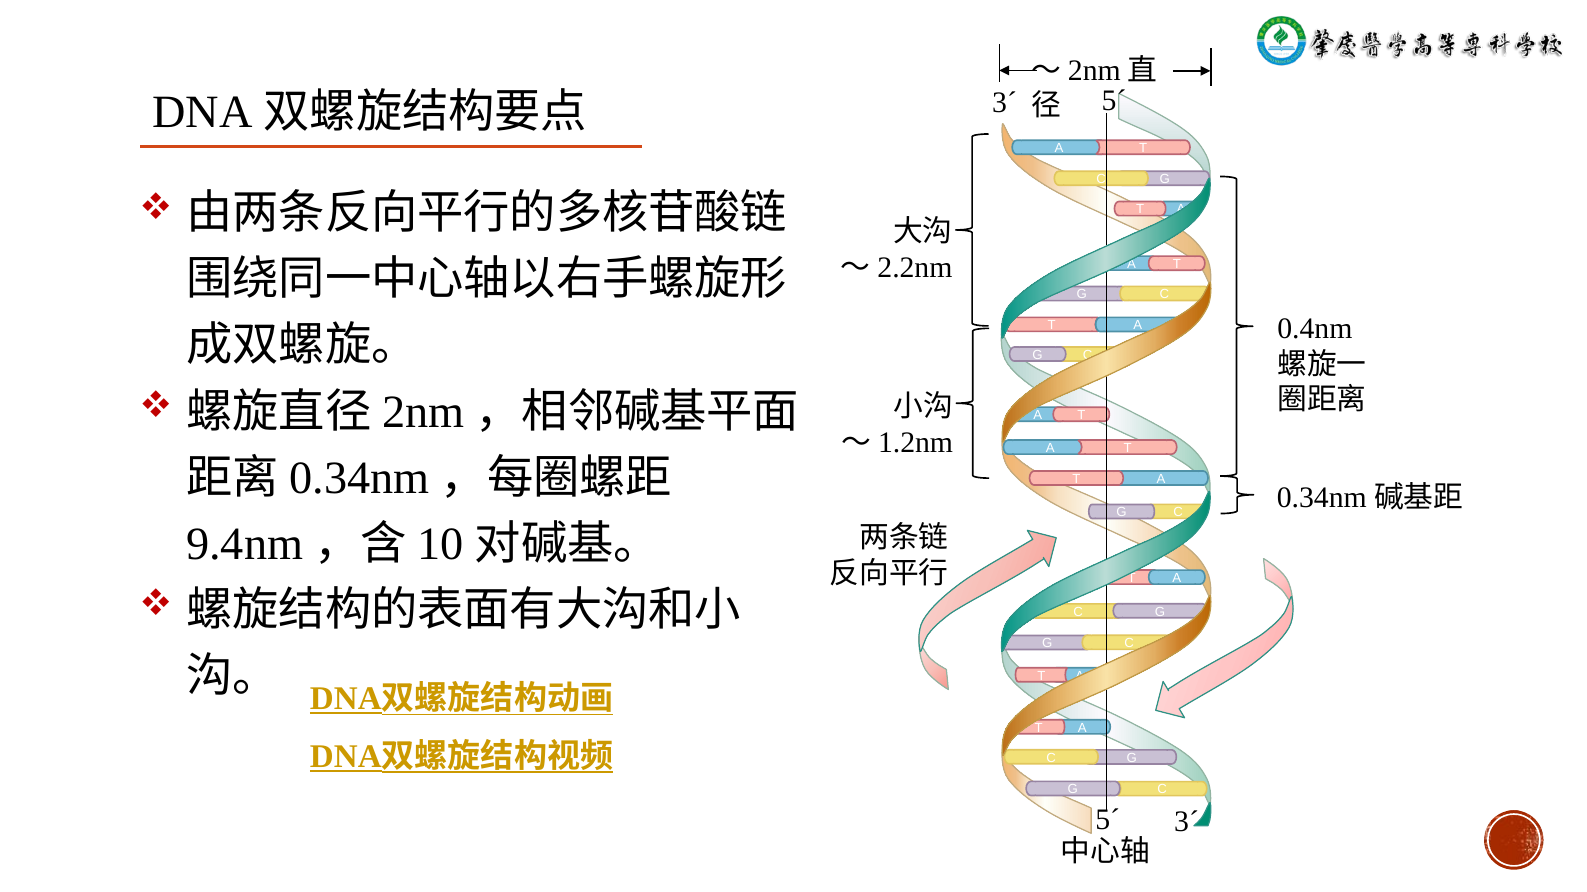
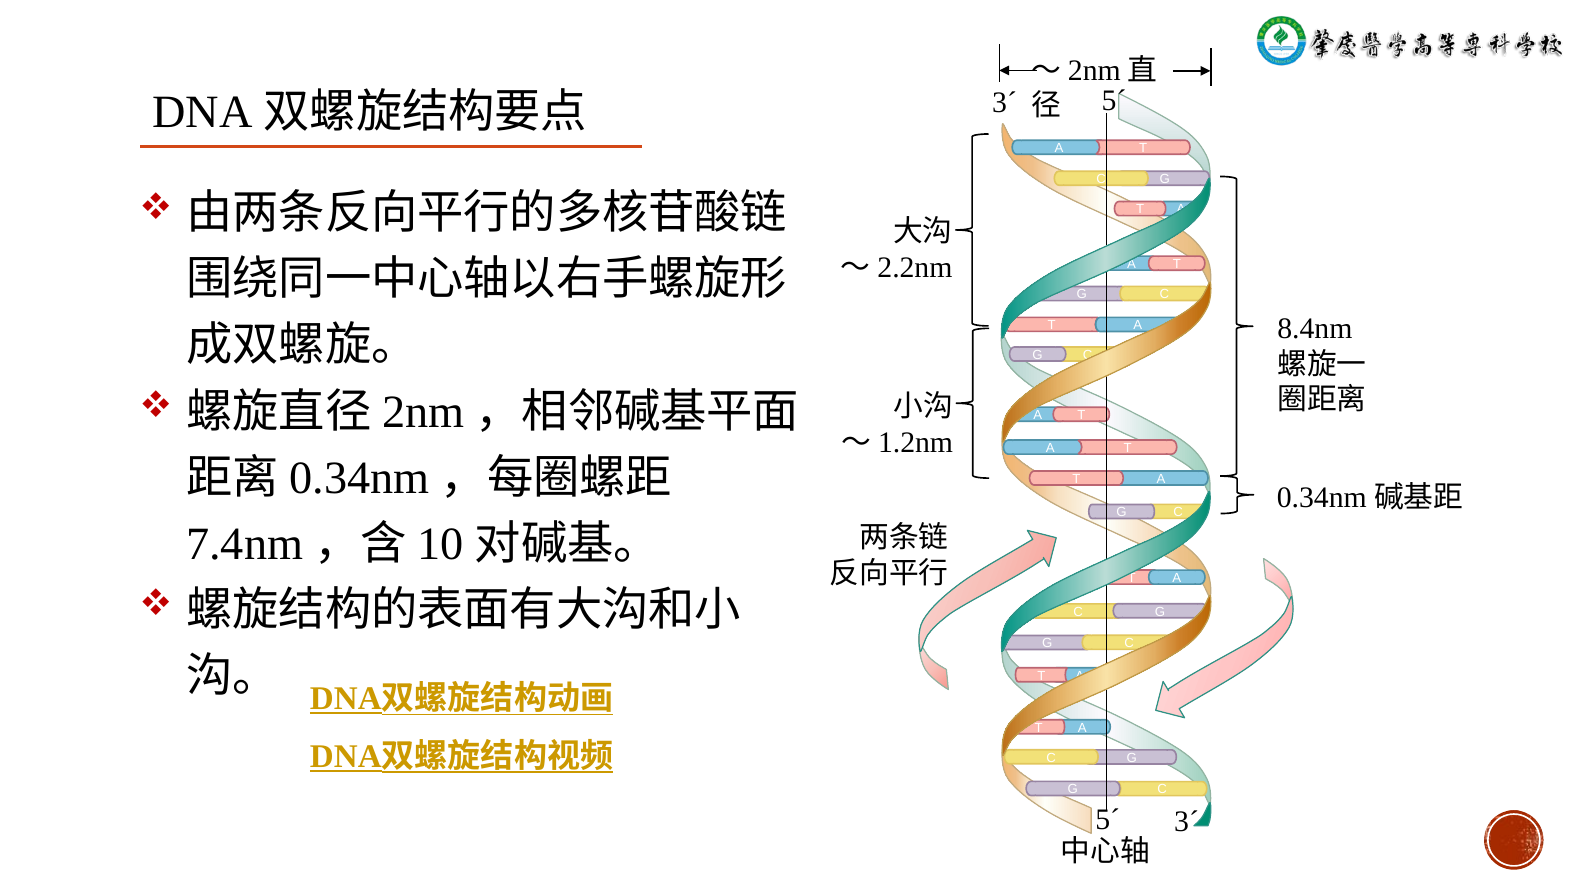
0.4nm: 0.4nm -> 8.4nm
9.4nm: 9.4nm -> 7.4nm
